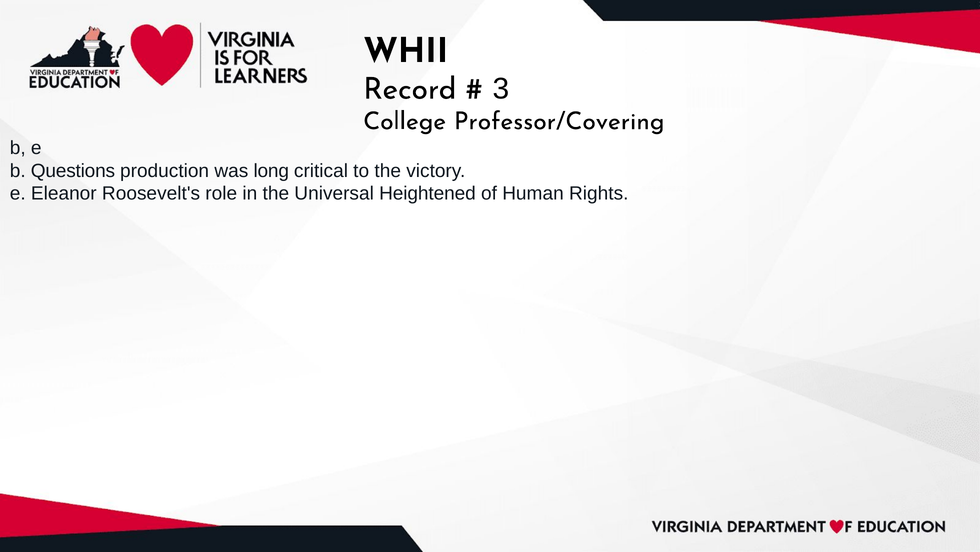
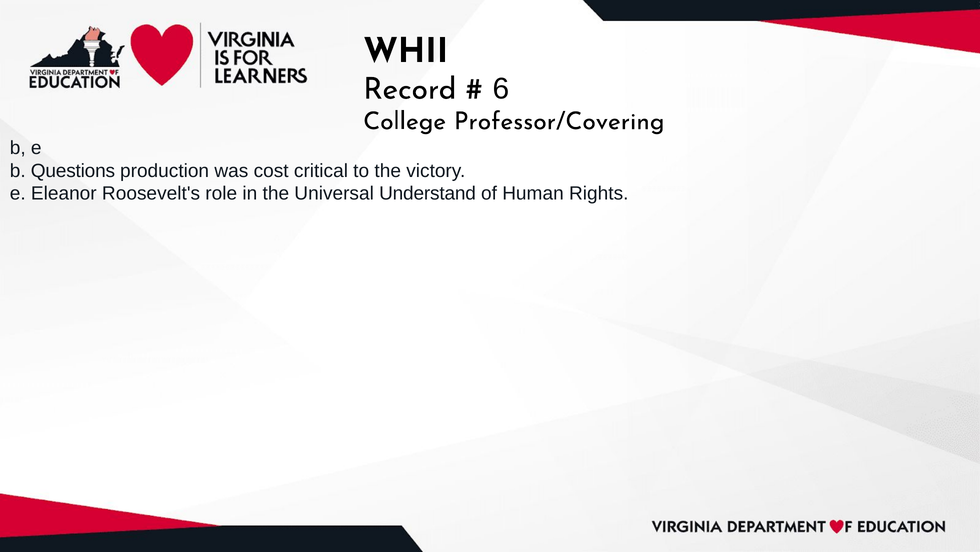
3: 3 -> 6
long: long -> cost
Heightened: Heightened -> Understand
